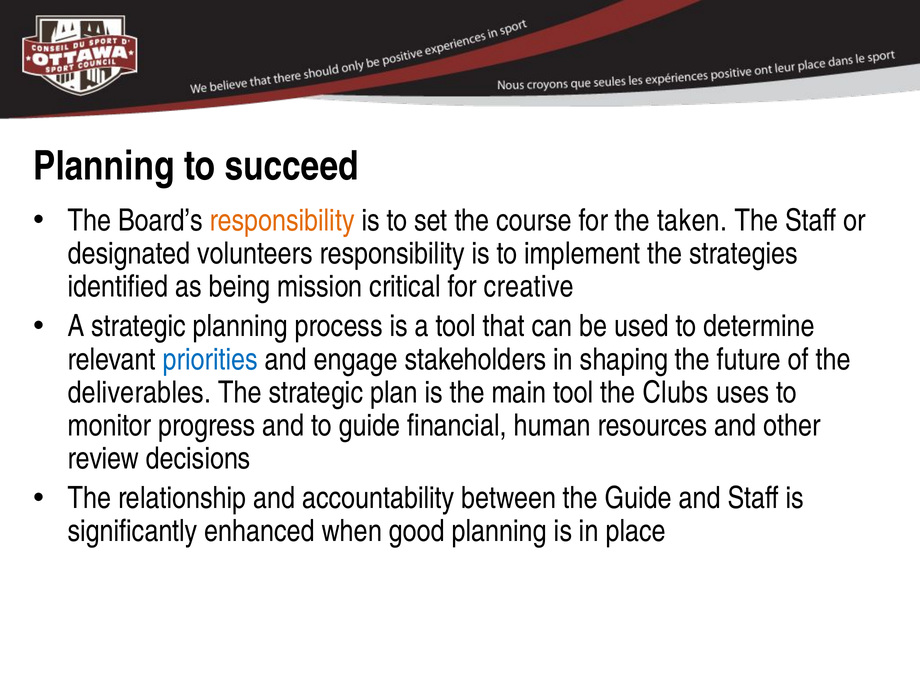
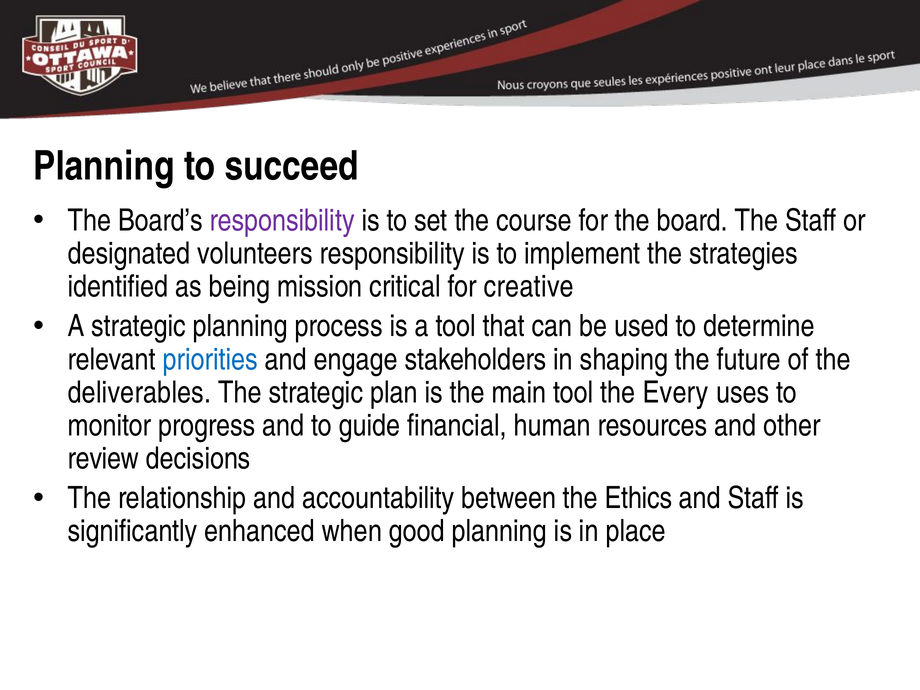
responsibility at (282, 221) colour: orange -> purple
taken: taken -> board
Clubs: Clubs -> Every
the Guide: Guide -> Ethics
